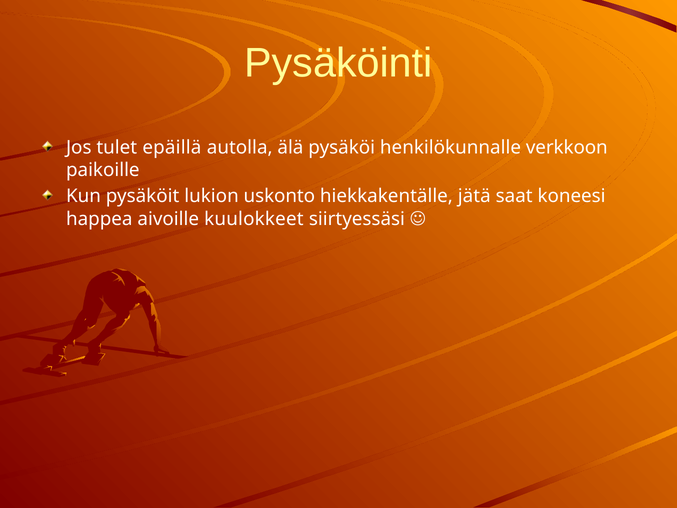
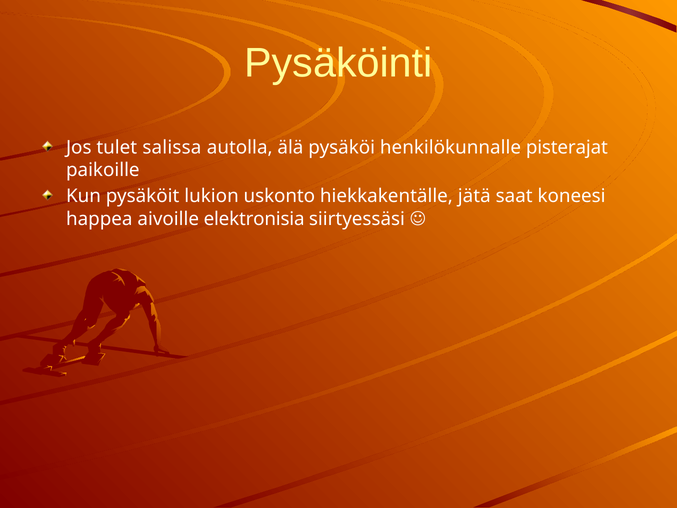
epäillä: epäillä -> salissa
verkkoon: verkkoon -> pisterajat
kuulokkeet: kuulokkeet -> elektronisia
